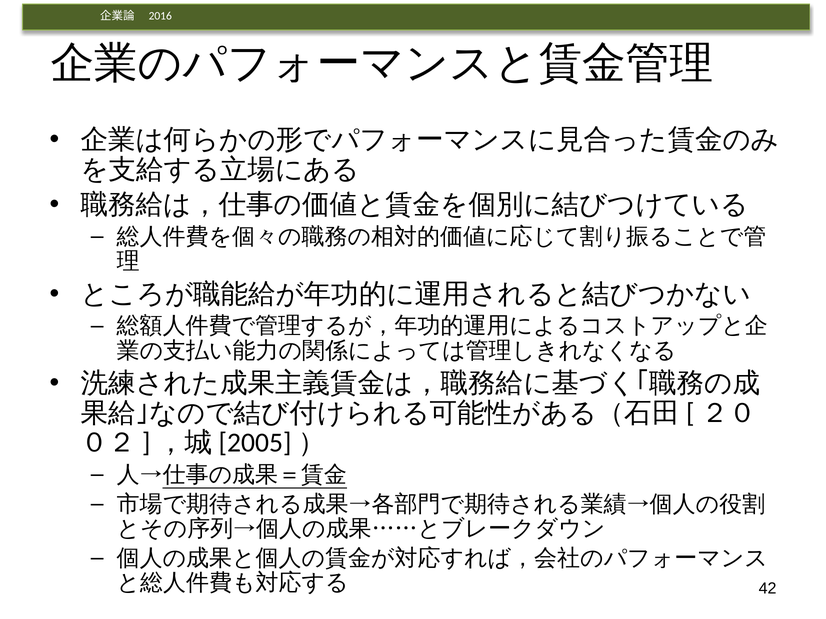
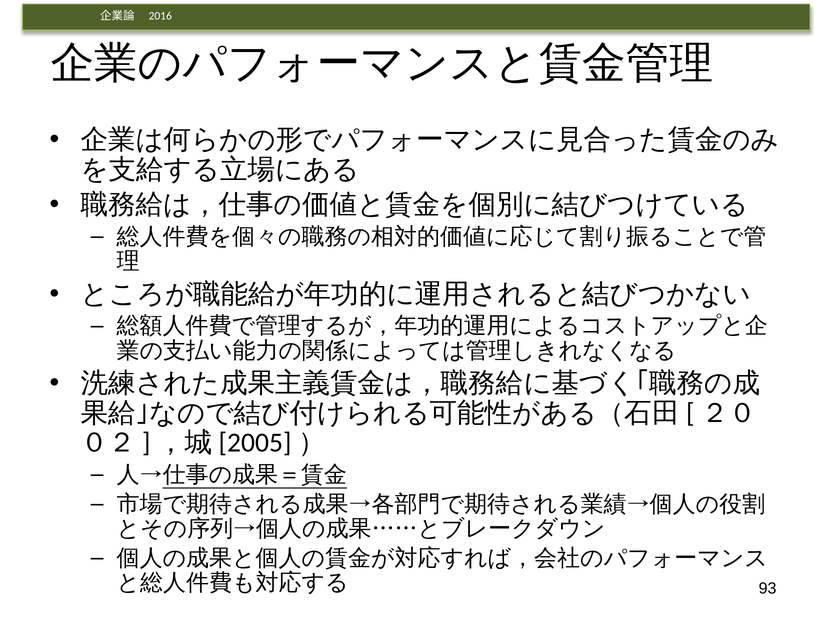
42: 42 -> 93
